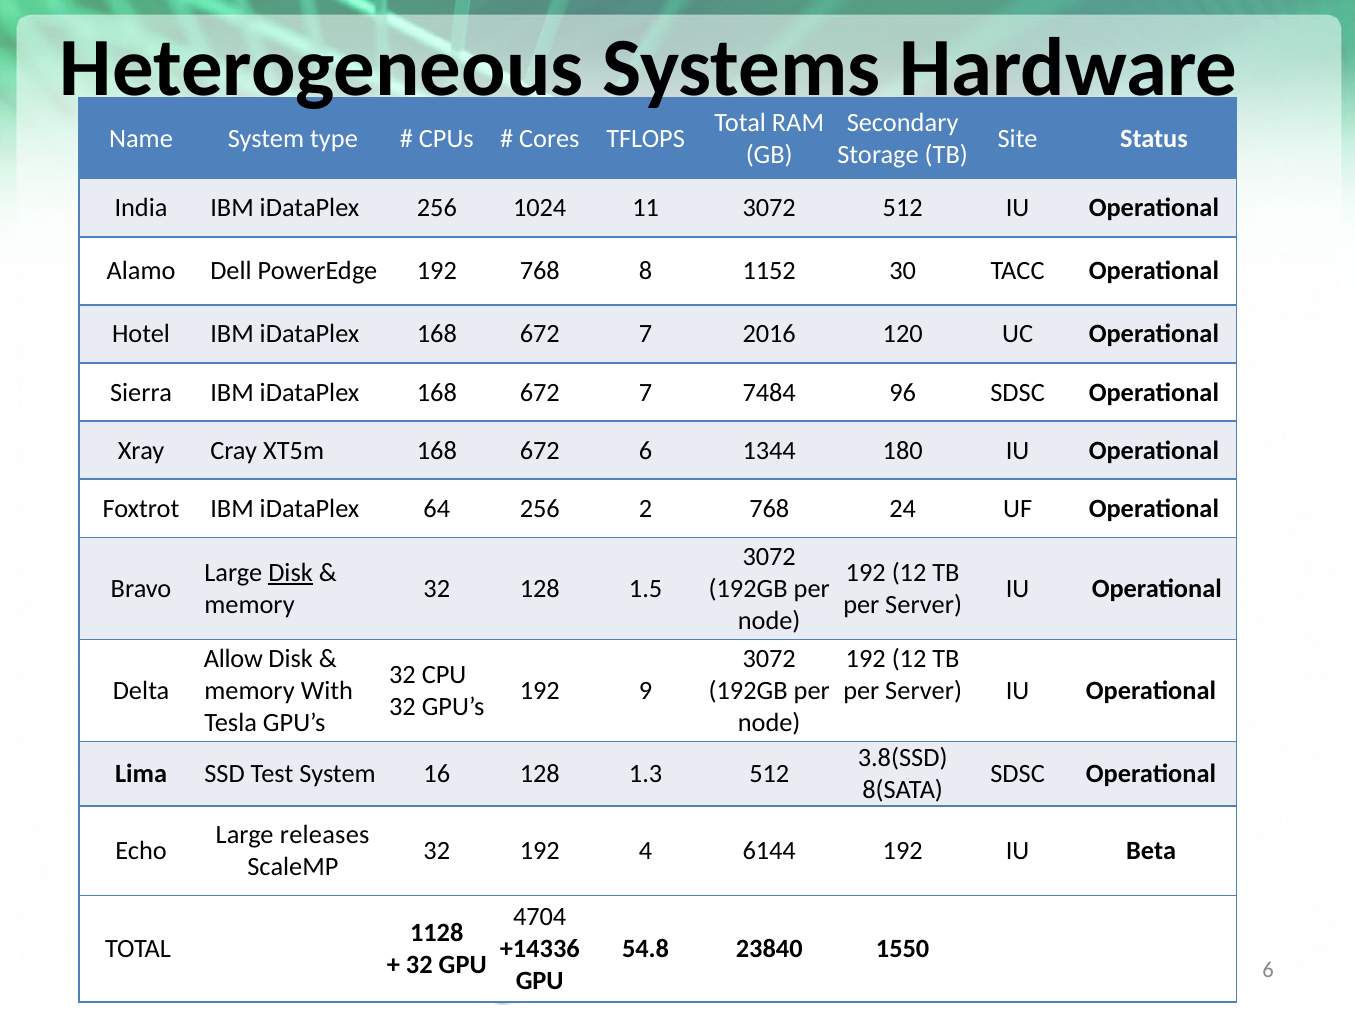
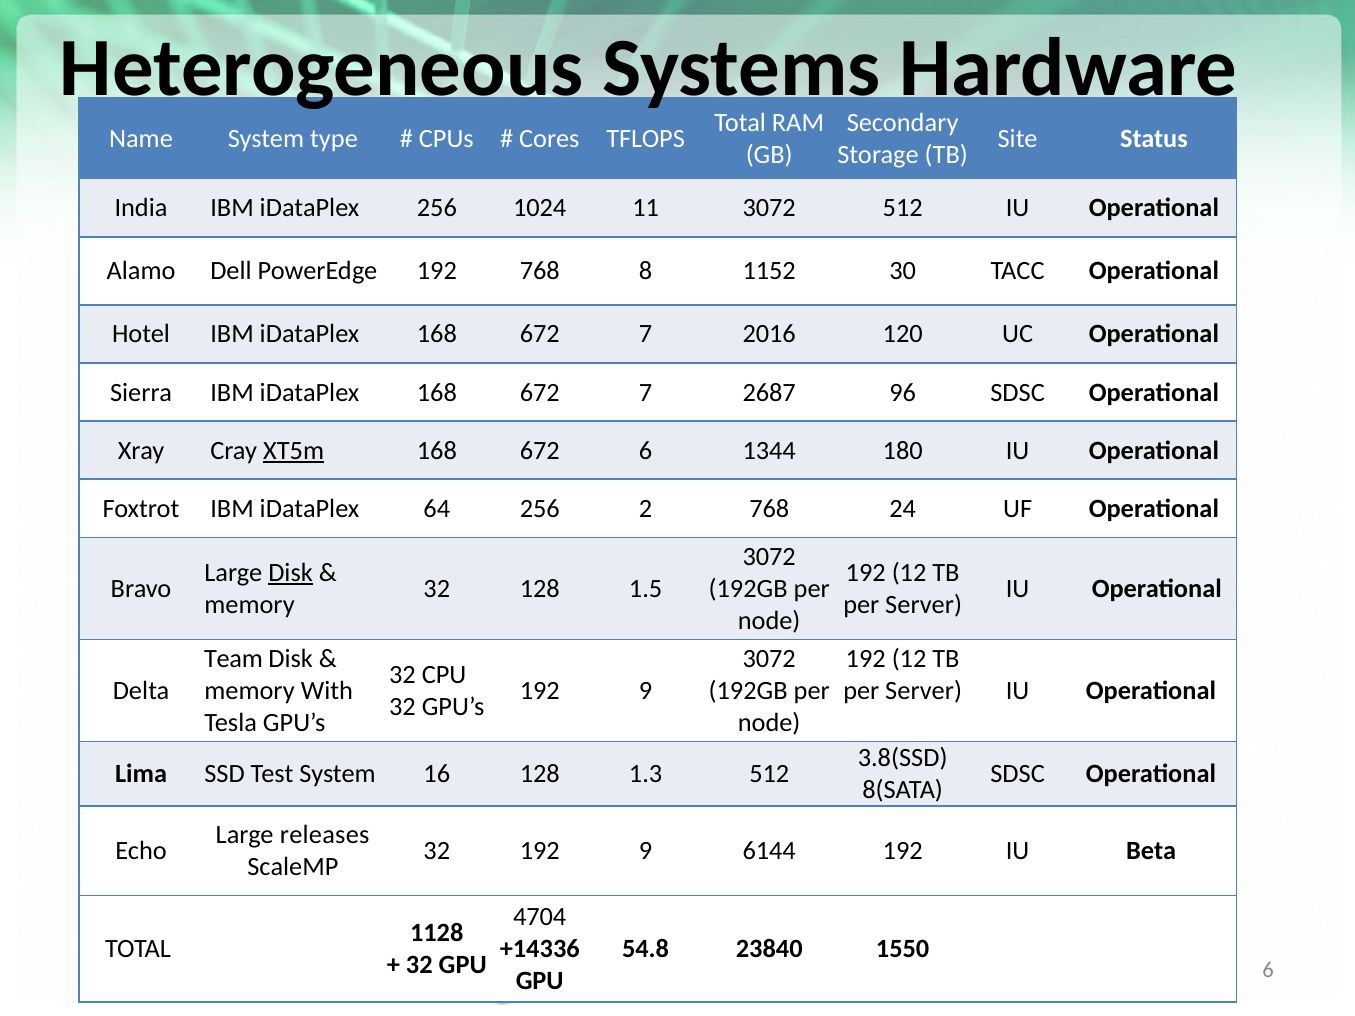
7484: 7484 -> 2687
XT5m underline: none -> present
Allow: Allow -> Team
32 192 4: 4 -> 9
